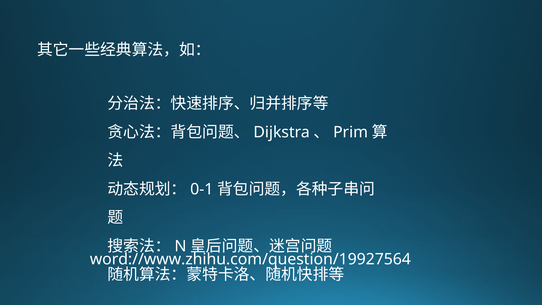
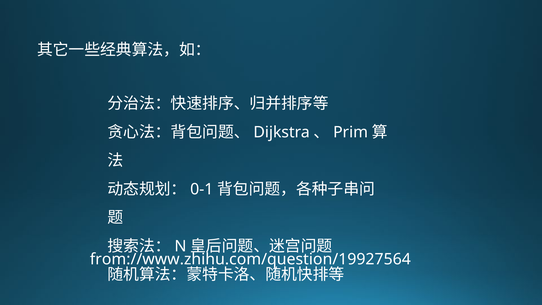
word://www.zhihu.com/question/19927564: word://www.zhihu.com/question/19927564 -> from://www.zhihu.com/question/19927564
